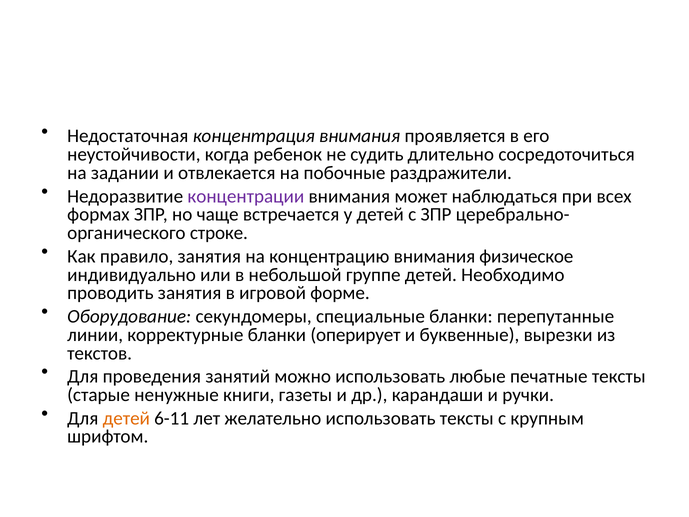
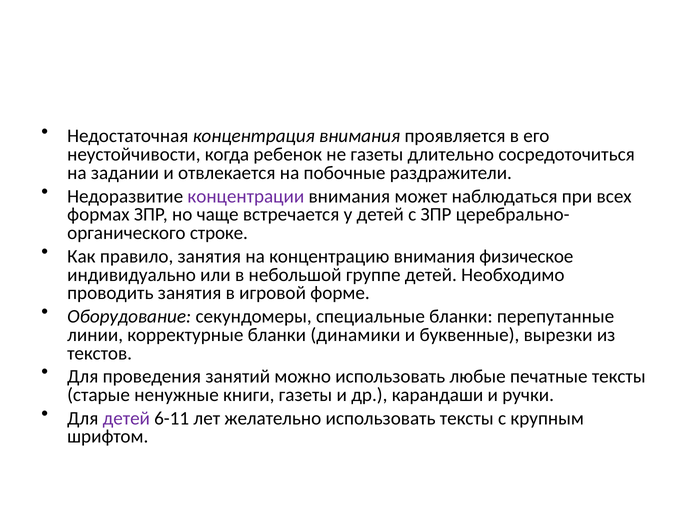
не судить: судить -> газеты
оперирует: оперирует -> динамики
детей at (126, 418) colour: orange -> purple
